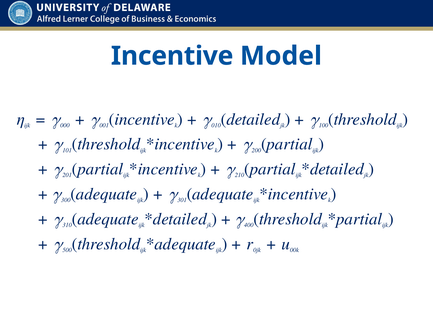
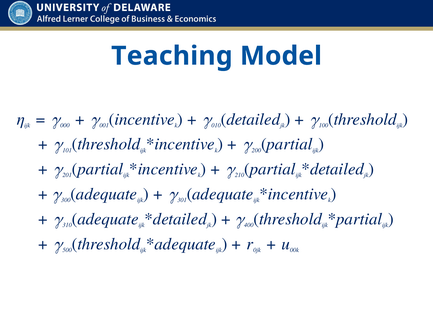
Incentive at (172, 56): Incentive -> Teaching
